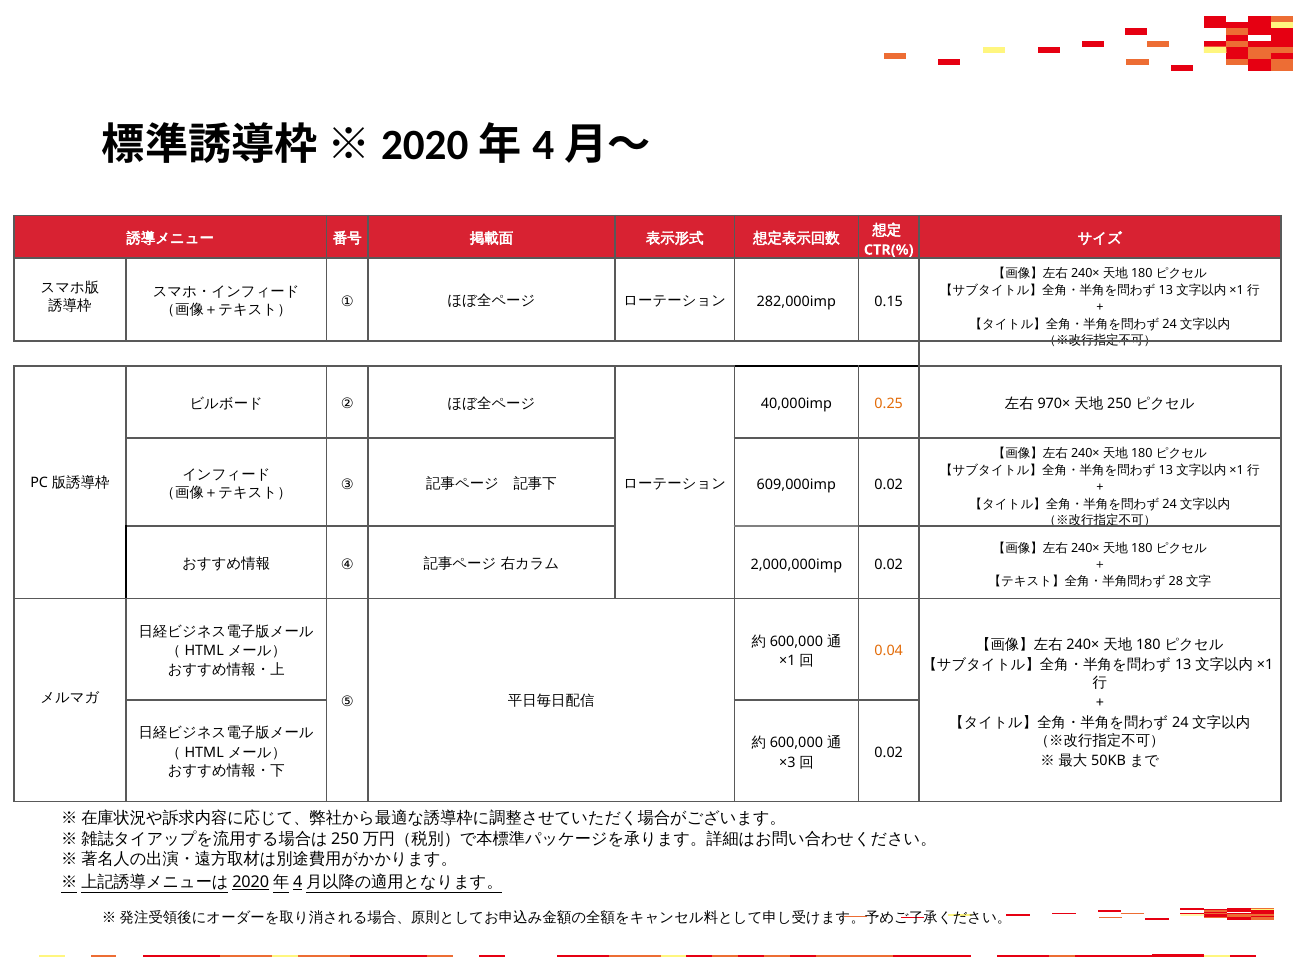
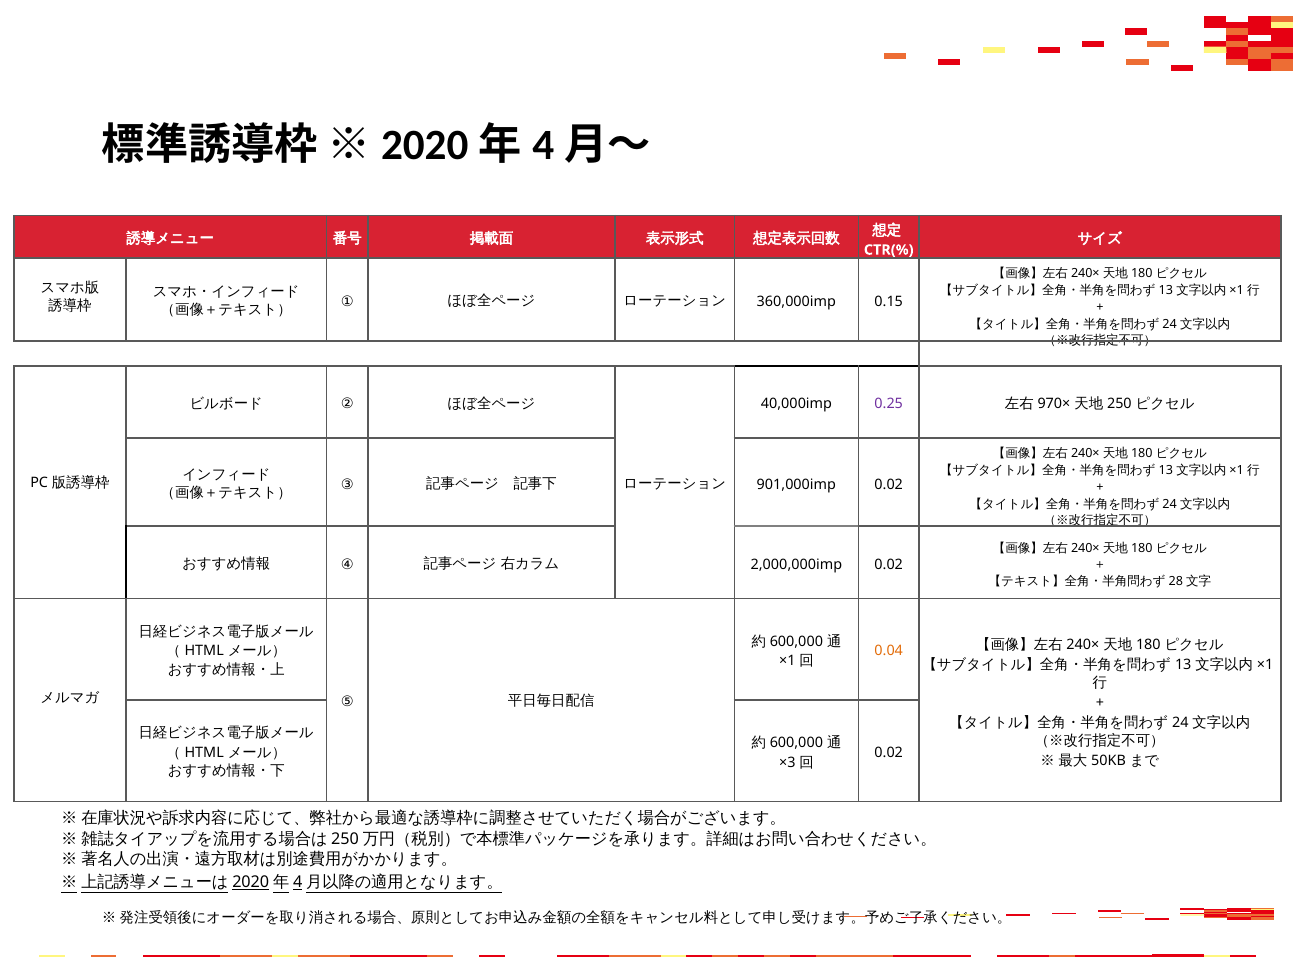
282,000imp: 282,000imp -> 360,000imp
0.25 colour: orange -> purple
609,000imp: 609,000imp -> 901,000imp
